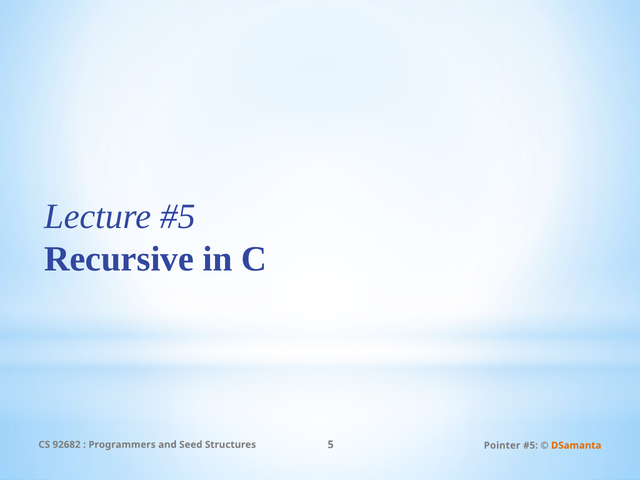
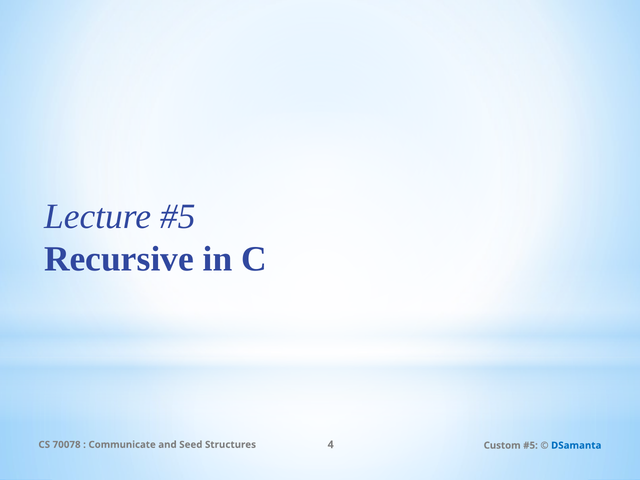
92682: 92682 -> 70078
Programmers: Programmers -> Communicate
5: 5 -> 4
Pointer: Pointer -> Custom
DSamanta colour: orange -> blue
